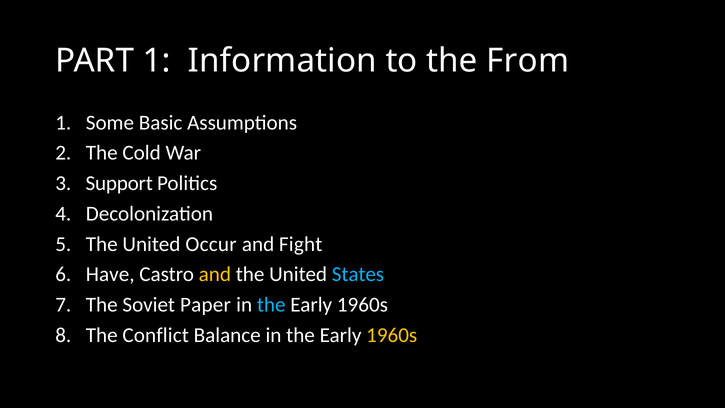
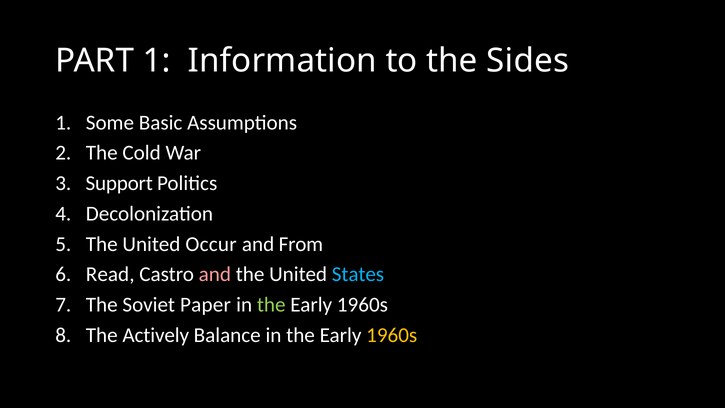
From: From -> Sides
Fight: Fight -> From
Have: Have -> Read
and at (215, 274) colour: yellow -> pink
the at (271, 305) colour: light blue -> light green
Conflict: Conflict -> Actively
